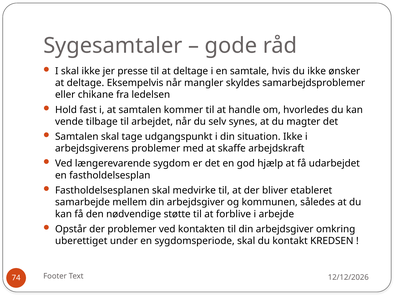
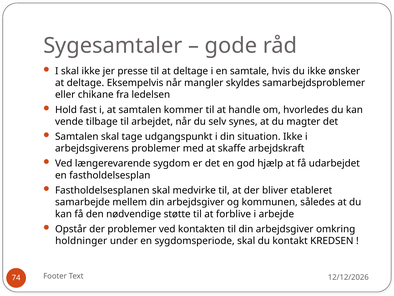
uberettiget: uberettiget -> holdninger
